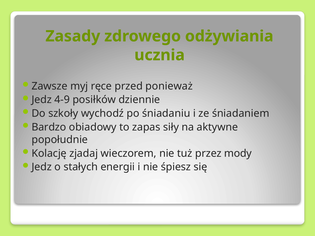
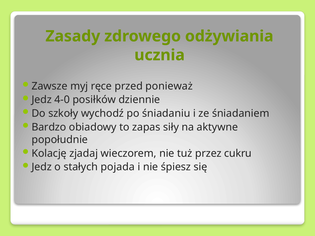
4-9: 4-9 -> 4-0
mody: mody -> cukru
energii: energii -> pojada
